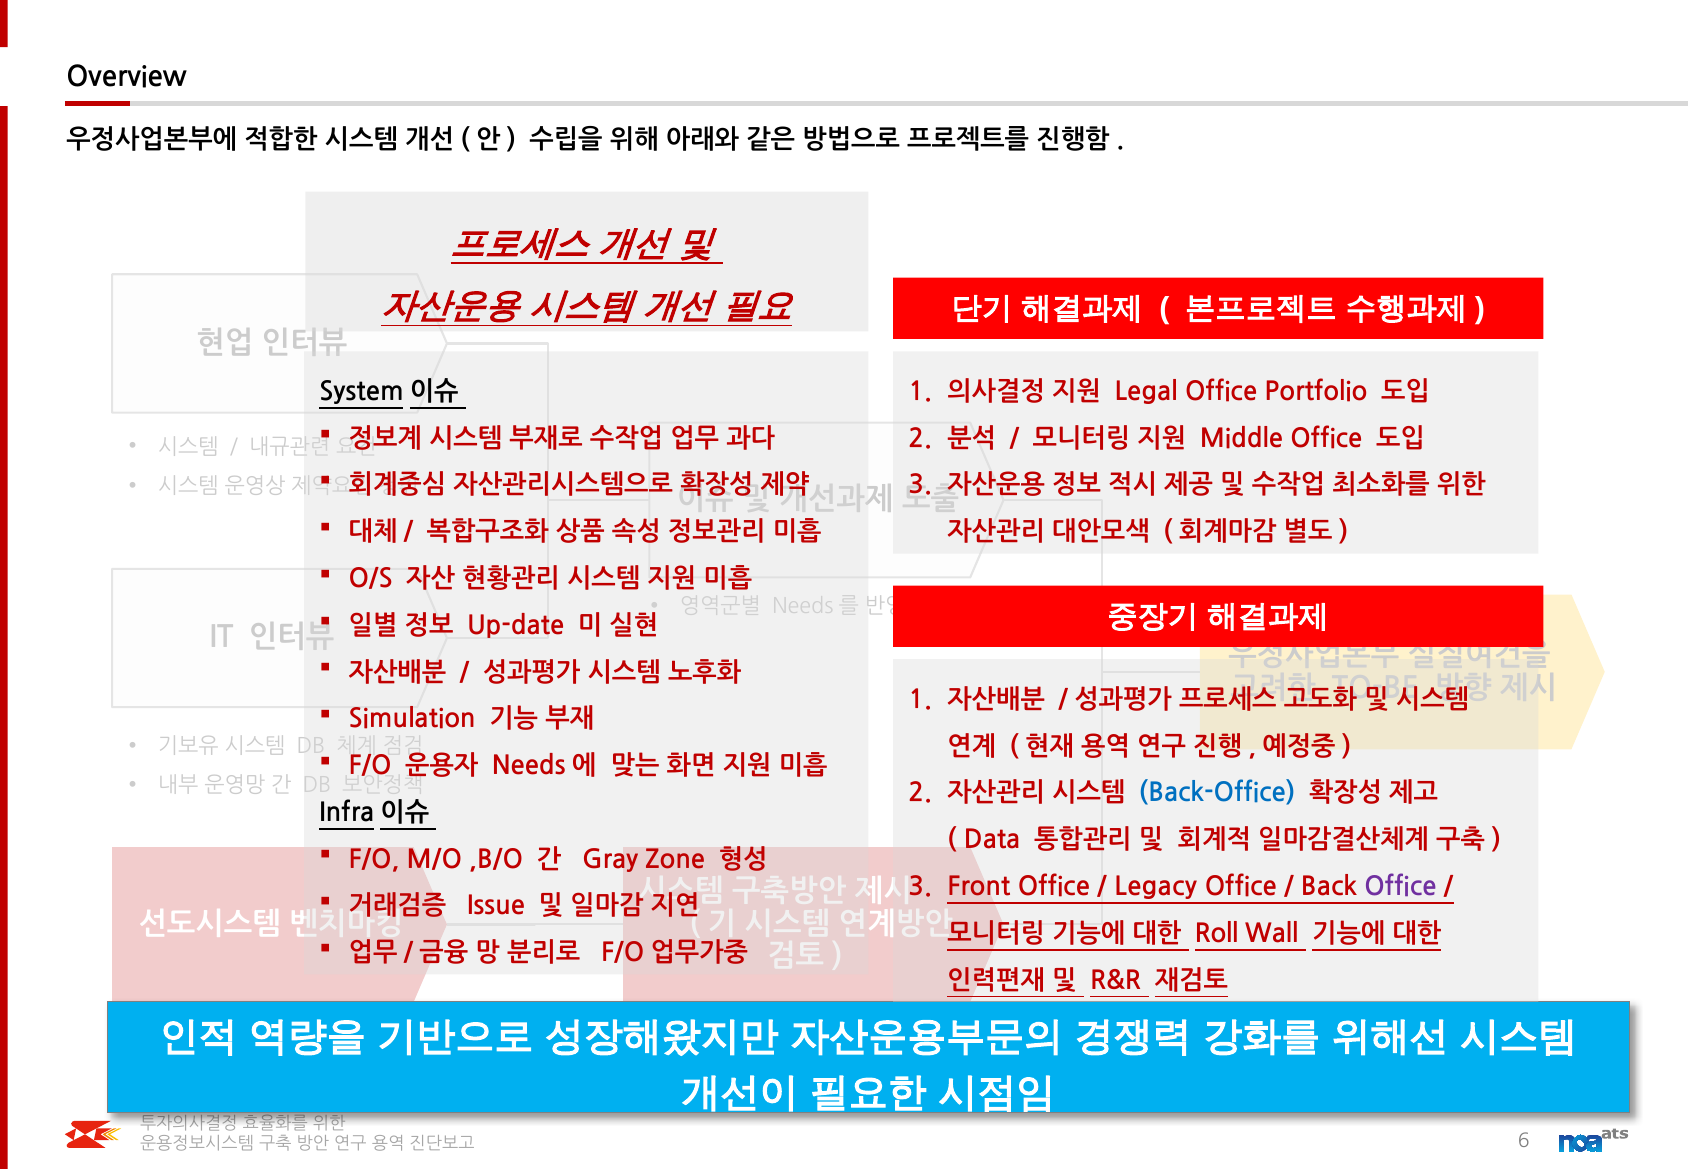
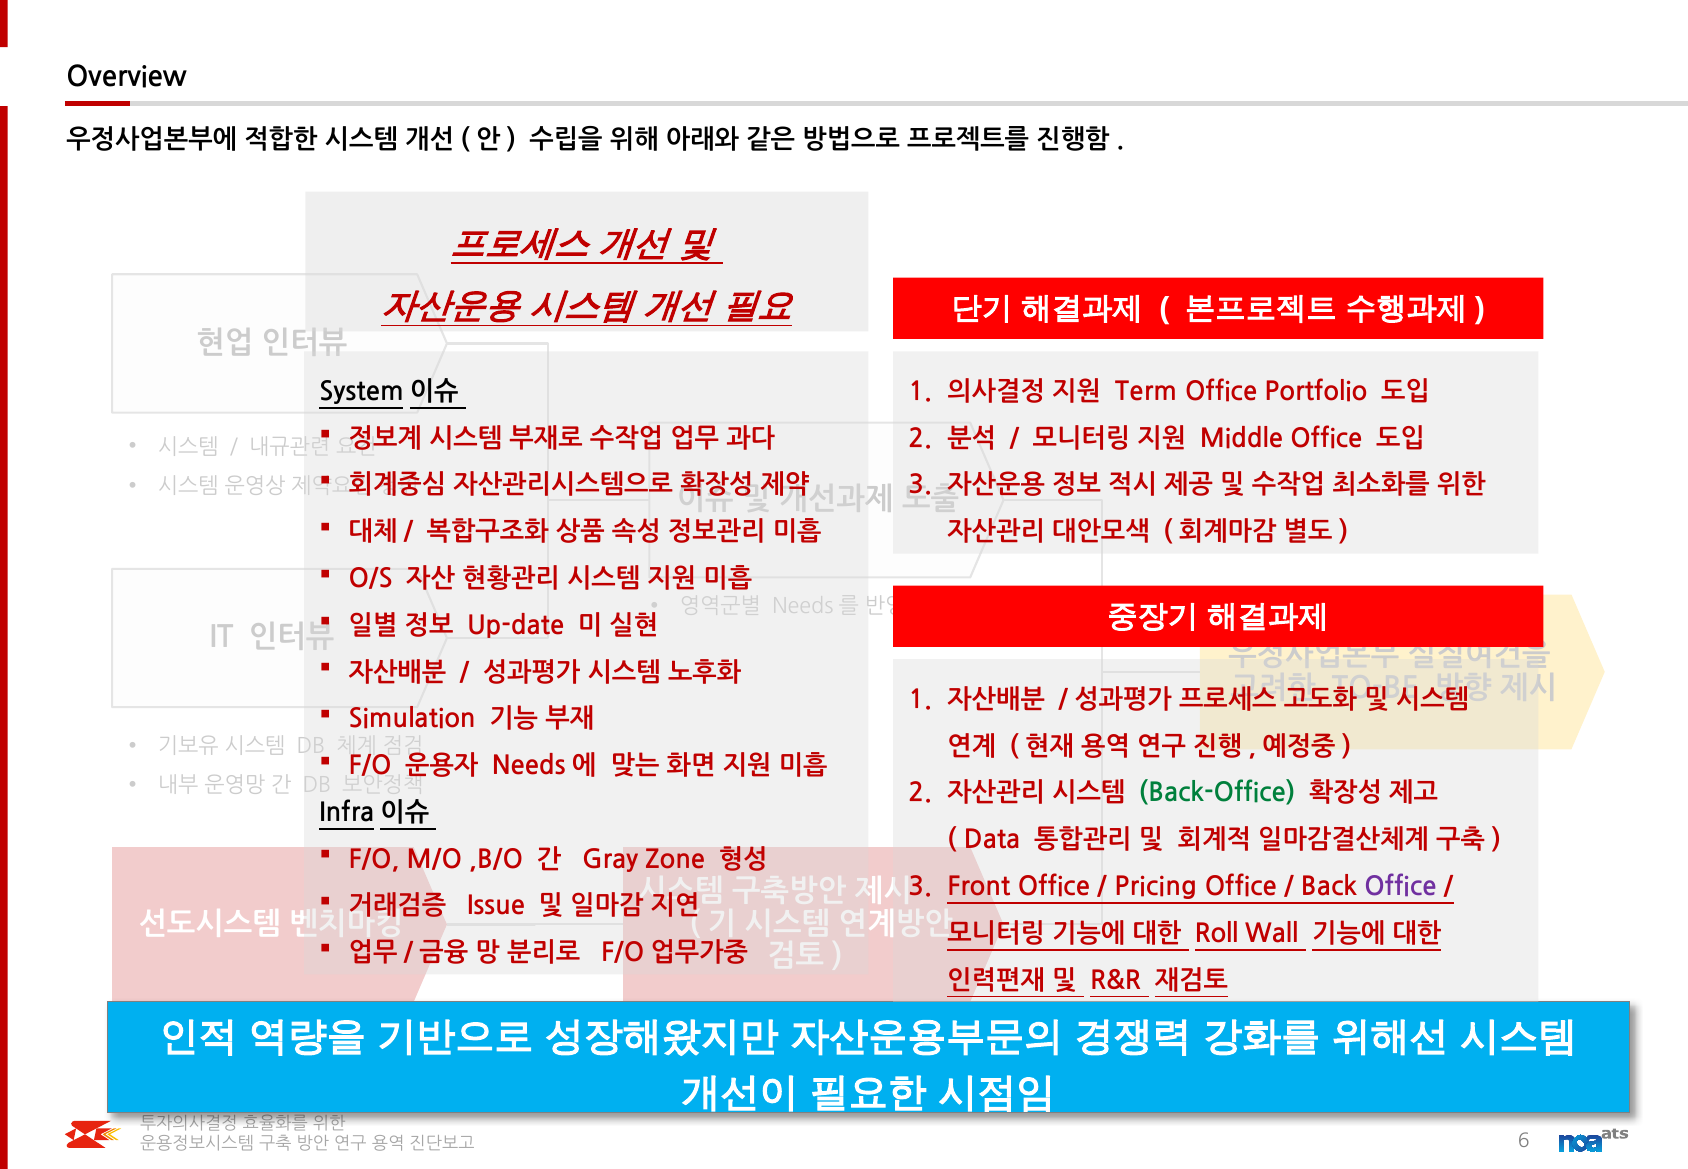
Legal: Legal -> Term
Back-Office colour: blue -> green
Legacy: Legacy -> Pricing
